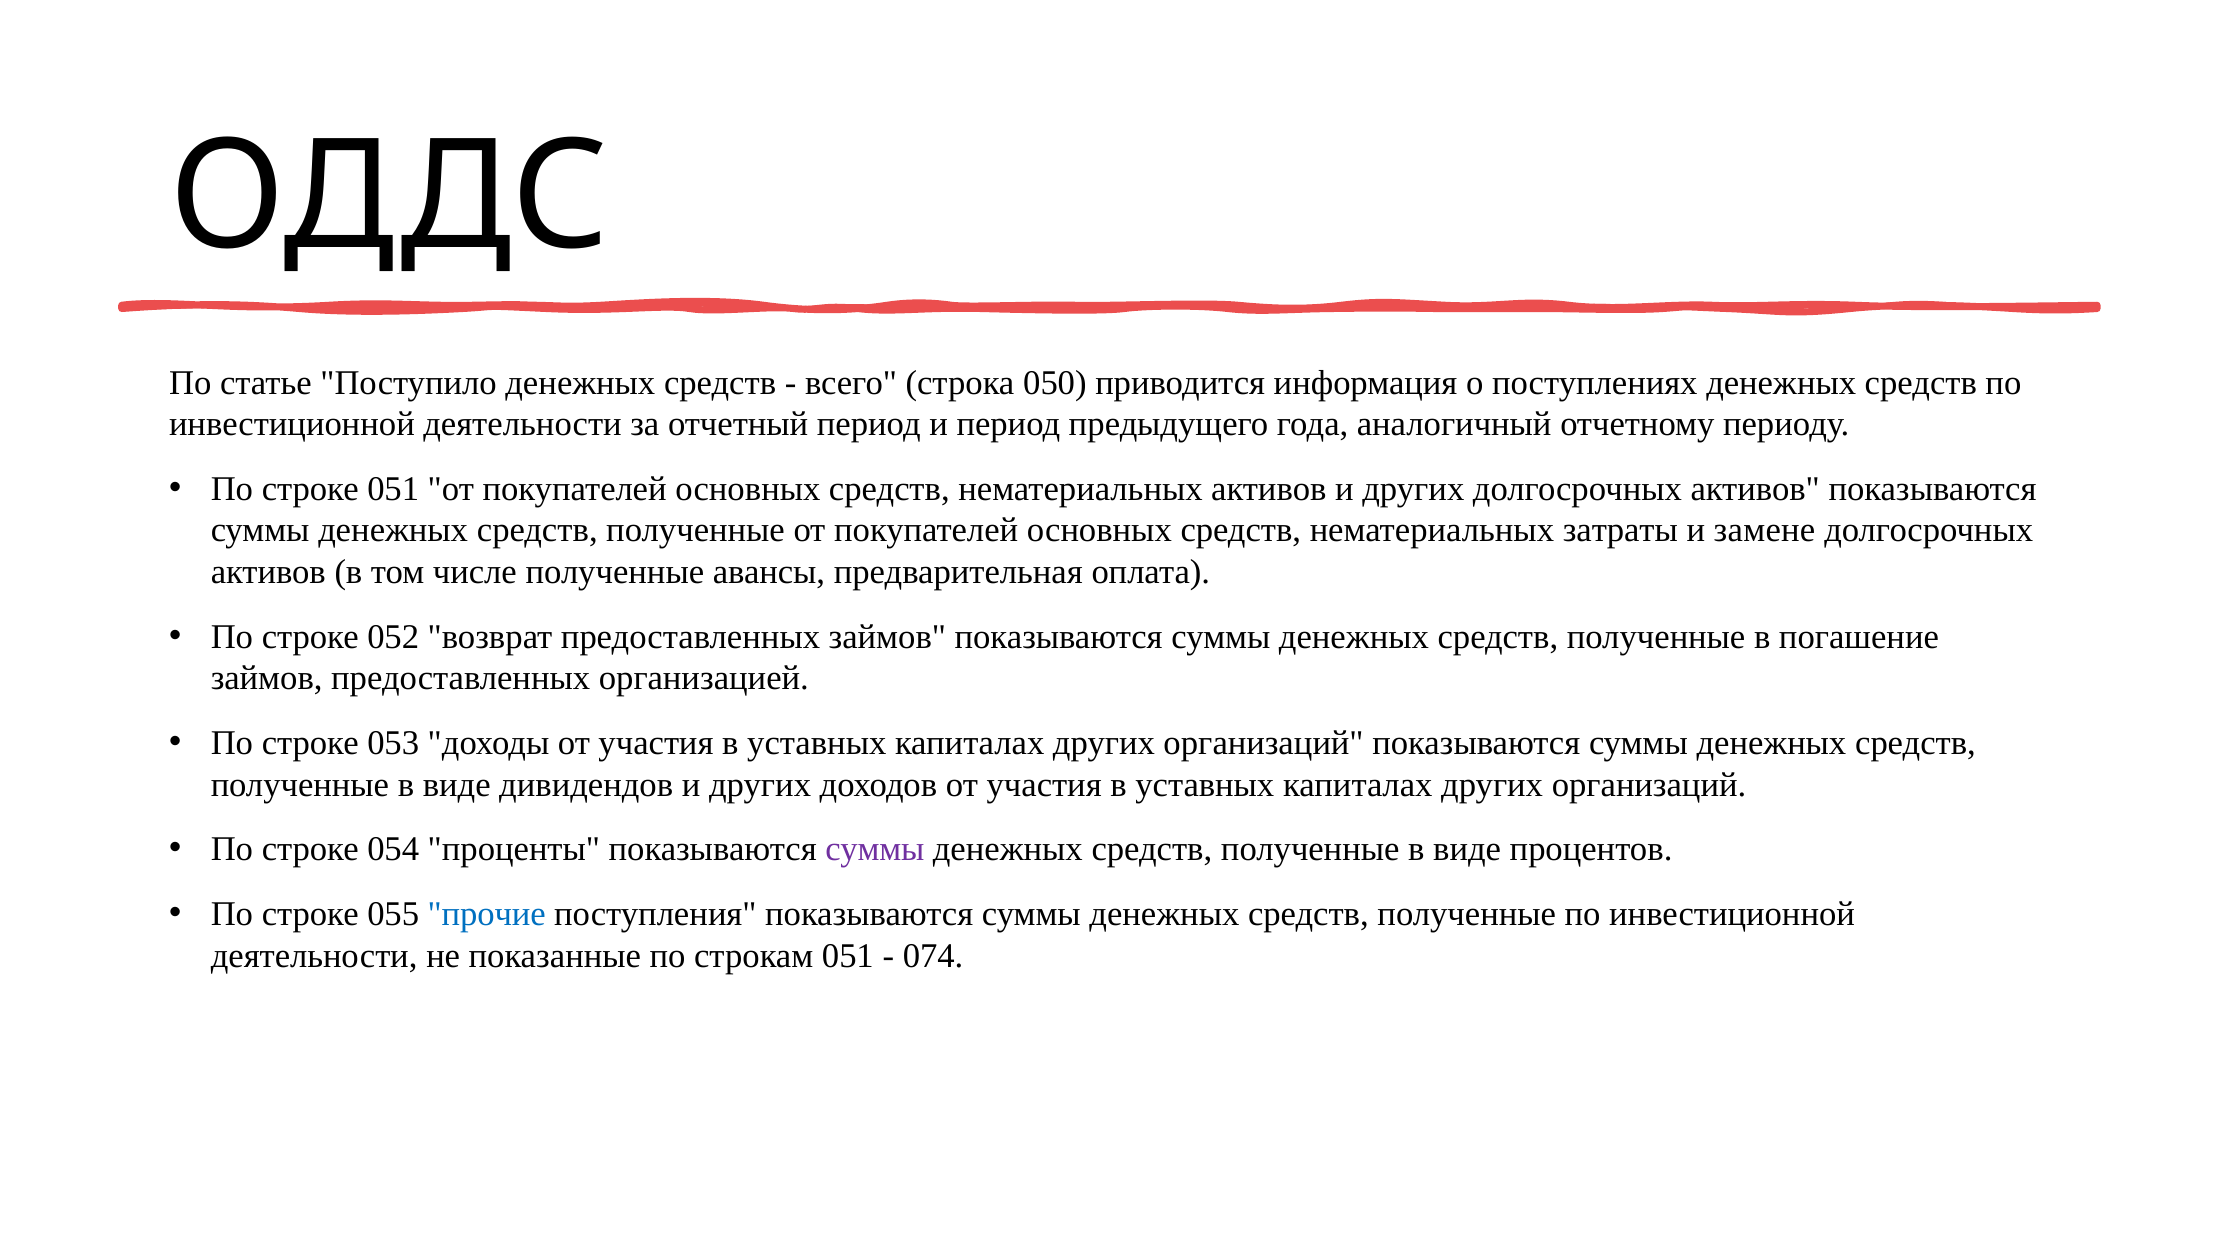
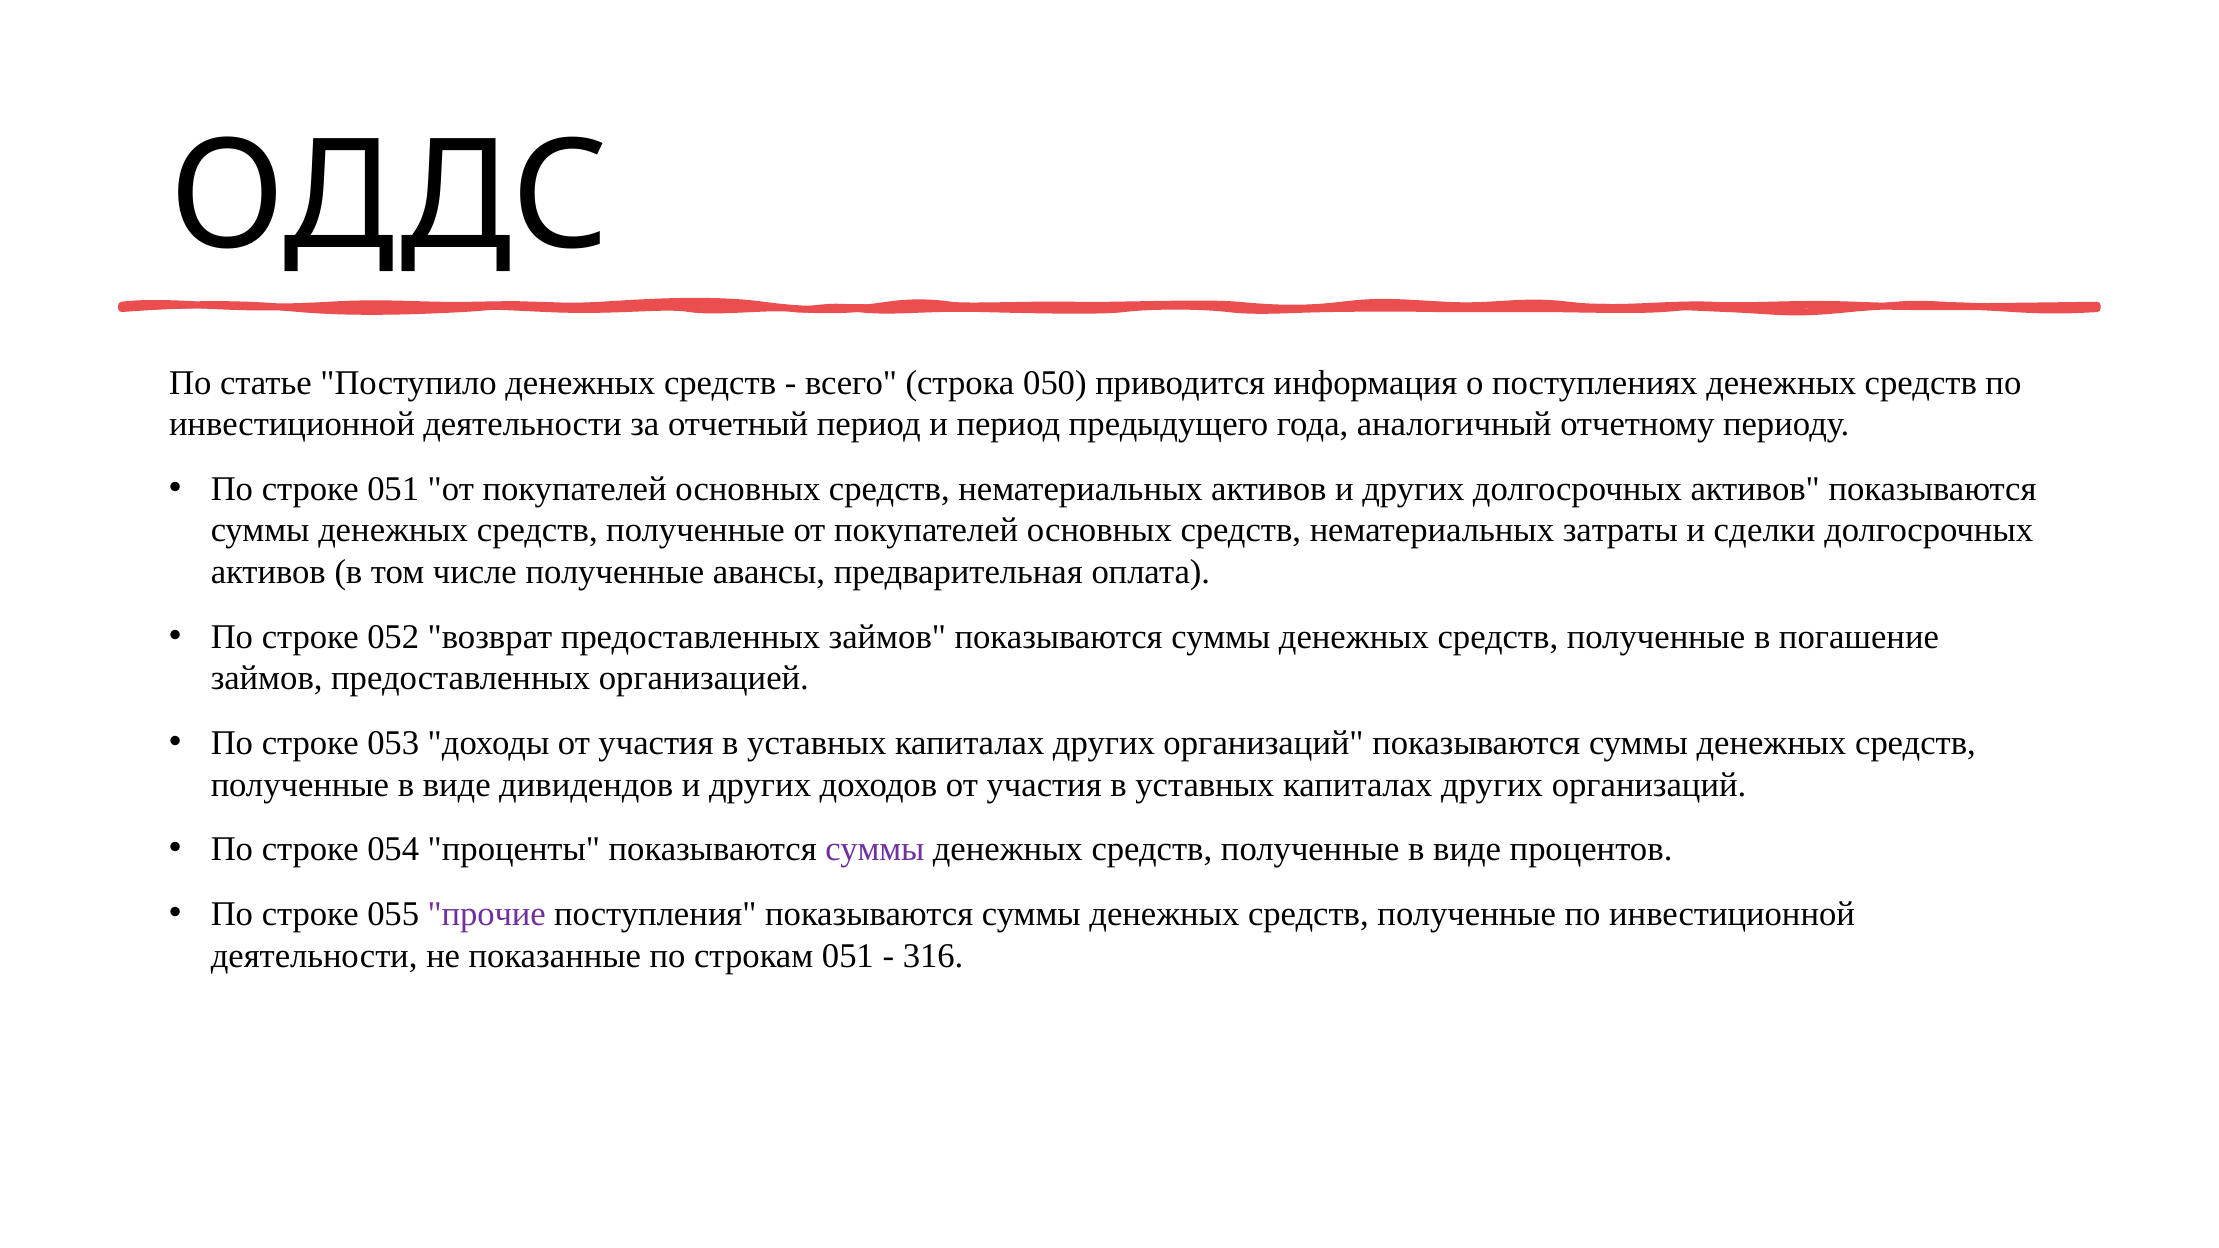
замене: замене -> сделки
прочие colour: blue -> purple
074: 074 -> 316
